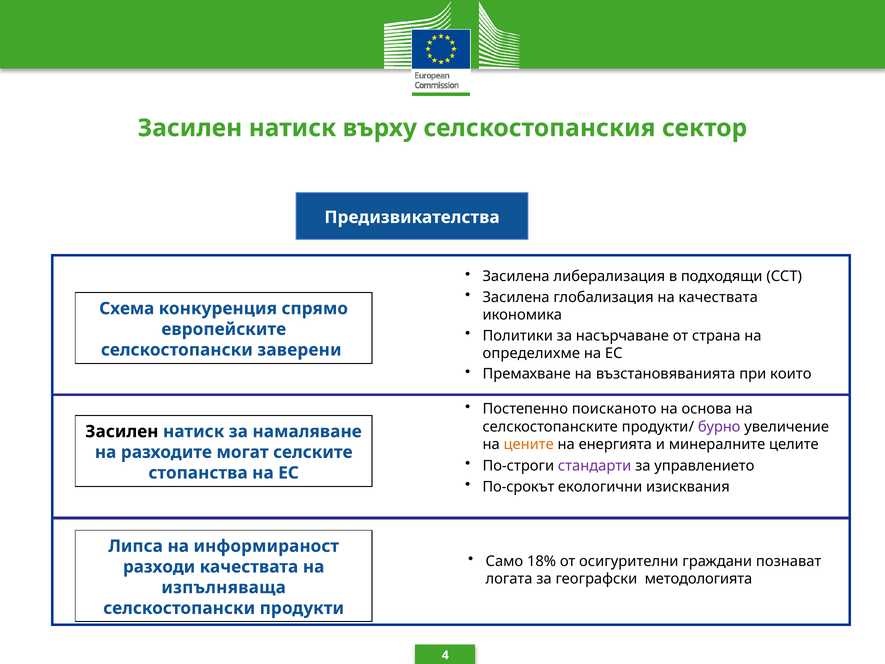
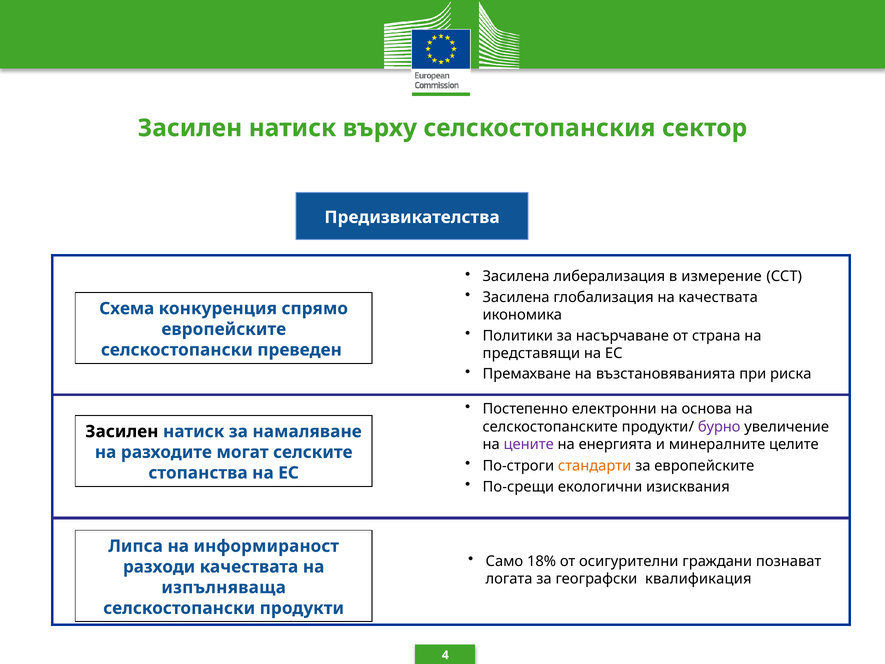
подходящи: подходящи -> измерение
заверени: заверени -> преведен
определихме: определихме -> представящи
които: които -> риска
поисканото: поисканото -> електронни
цените colour: orange -> purple
стандарти colour: purple -> orange
за управлението: управлението -> европейските
По-срокът: По-срокът -> По-срещи
методологията: методологията -> квалификация
